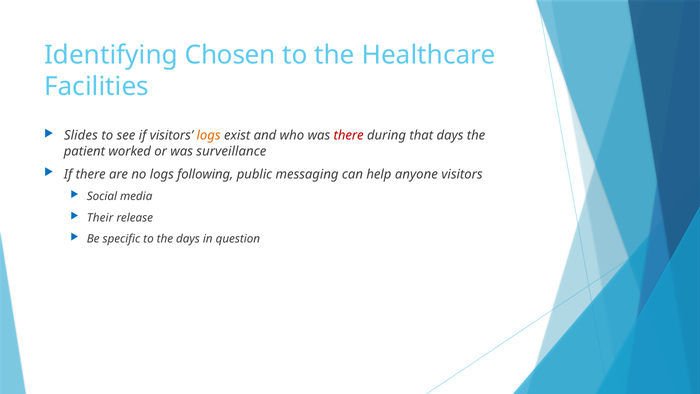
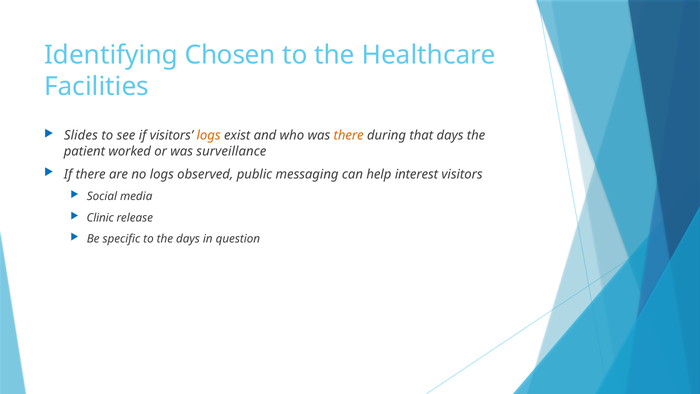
there at (349, 135) colour: red -> orange
following: following -> observed
anyone: anyone -> interest
Their: Their -> Clinic
